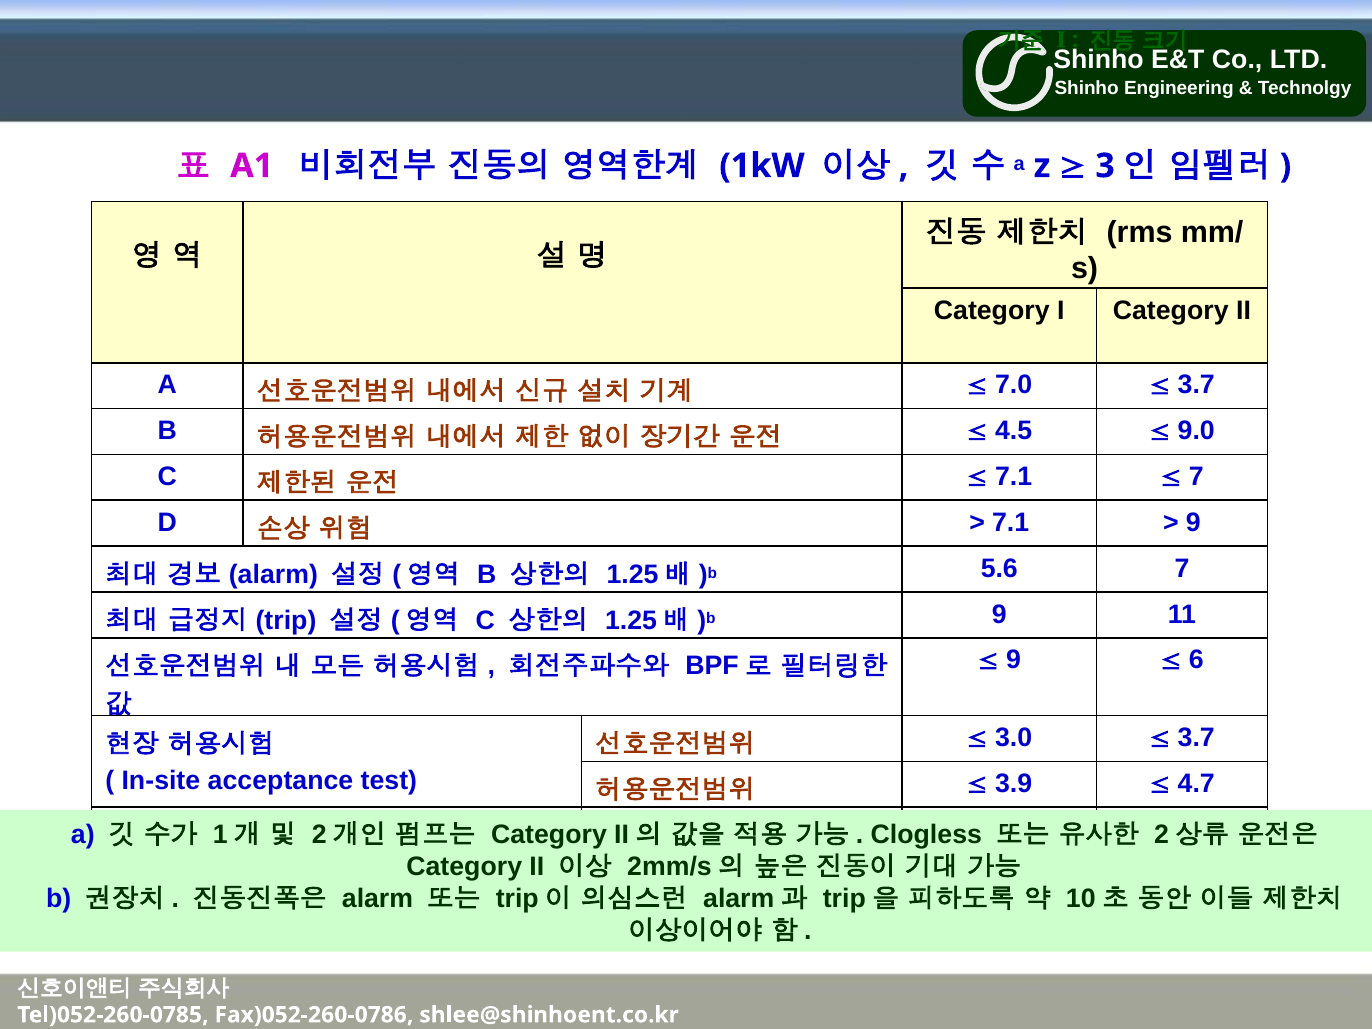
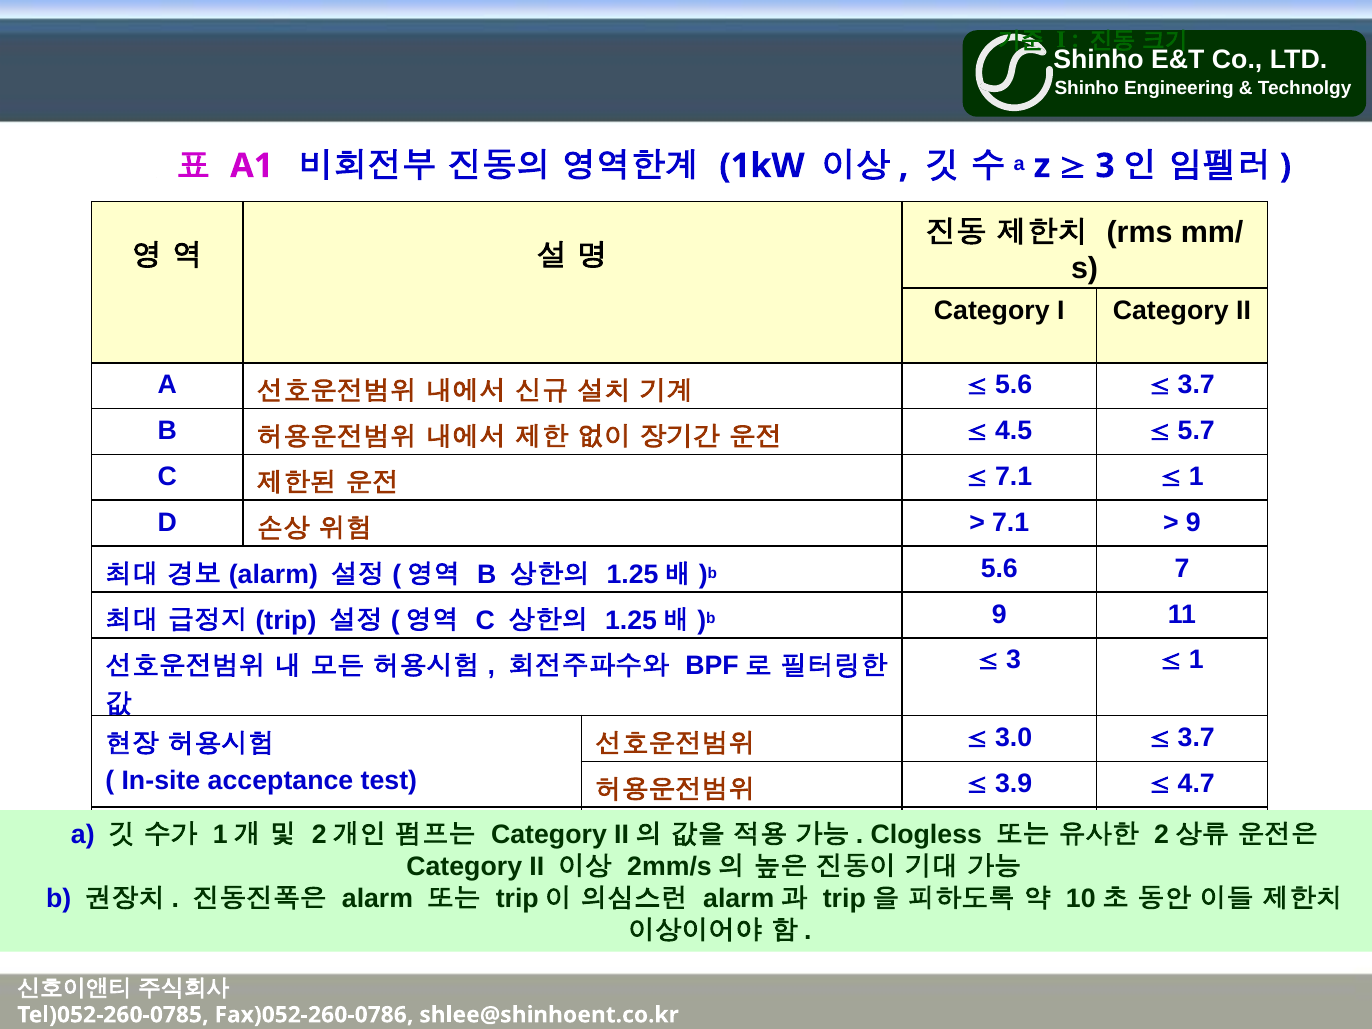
7.0 at (1014, 385): 7.0 -> 5.6
9.0: 9.0 -> 5.7
7 at (1196, 477): 7 -> 1
9 at (1014, 660): 9 -> 3
6 at (1196, 660): 6 -> 1
